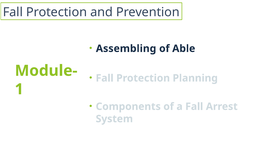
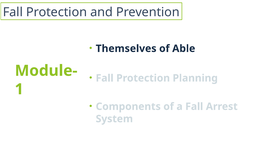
Assembling: Assembling -> Themselves
